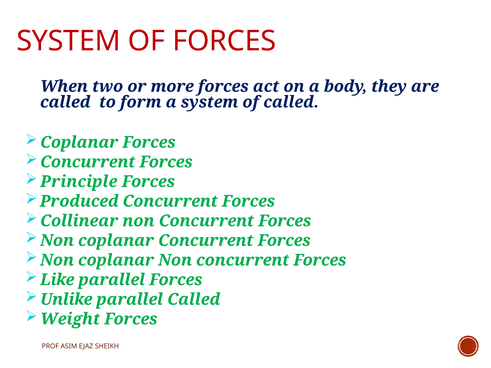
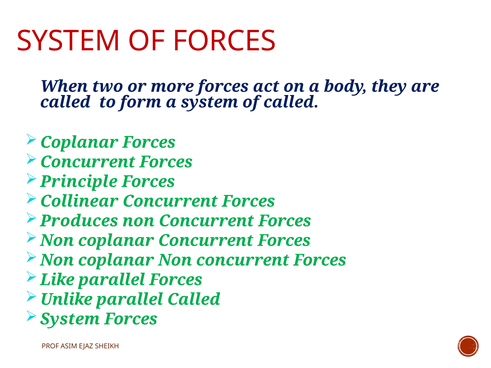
Produced: Produced -> Collinear
Collinear: Collinear -> Produces
Weight at (70, 319): Weight -> System
